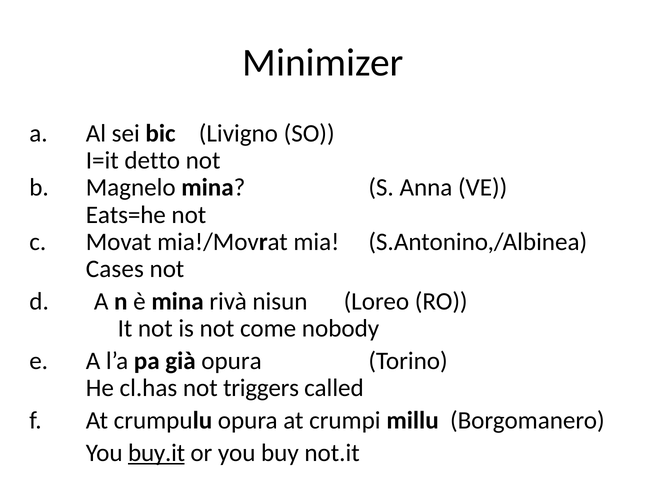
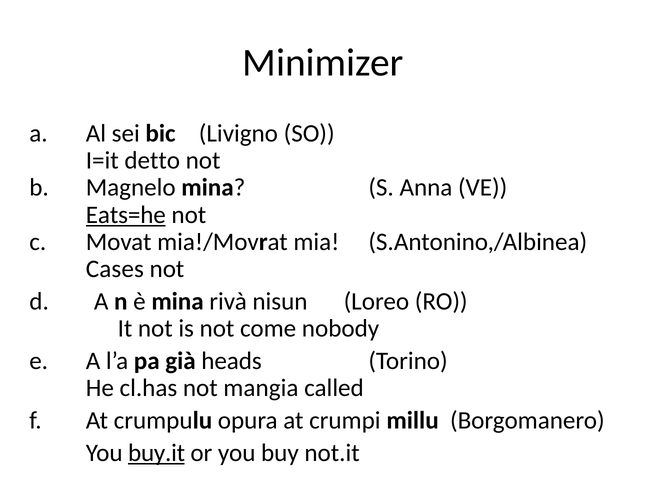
Eats=he underline: none -> present
già opura: opura -> heads
triggers: triggers -> mangia
